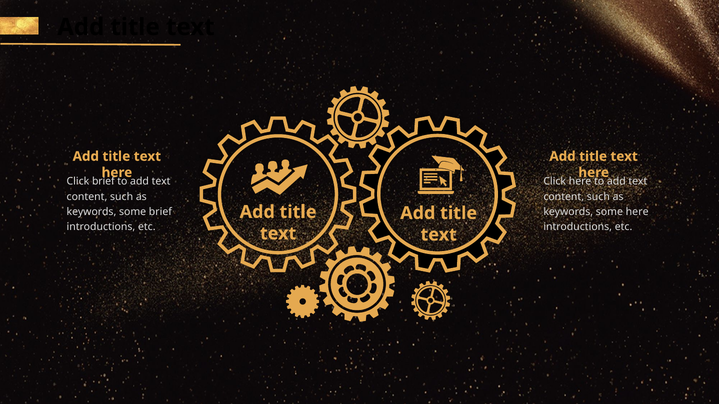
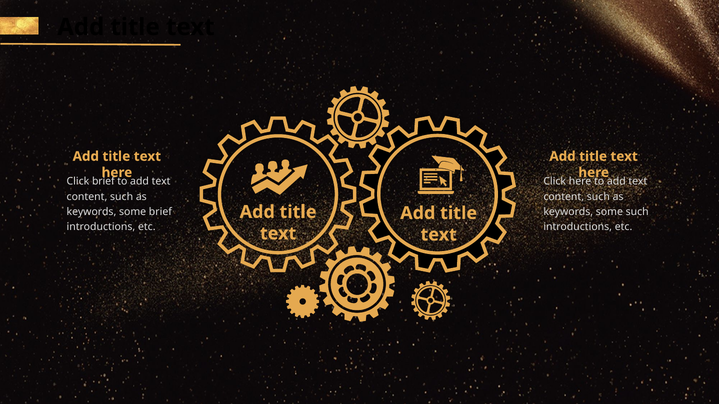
some here: here -> such
